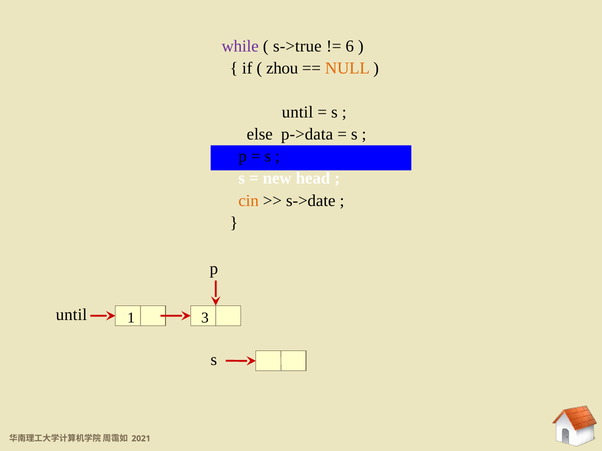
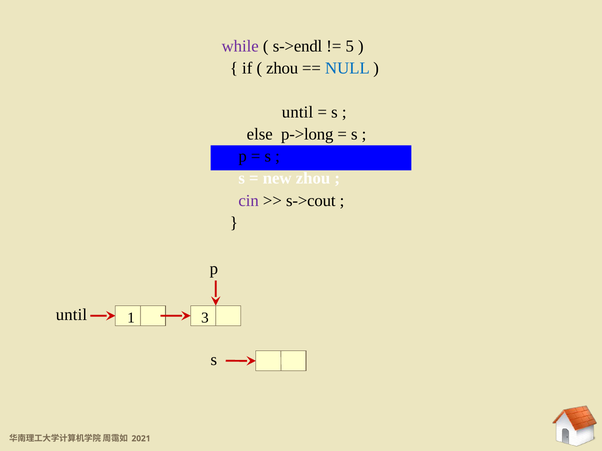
s->true: s->true -> s->endl
6: 6 -> 5
NULL colour: orange -> blue
p->data: p->data -> p->long
new head: head -> zhou
cin colour: orange -> purple
s->date: s->date -> s->cout
